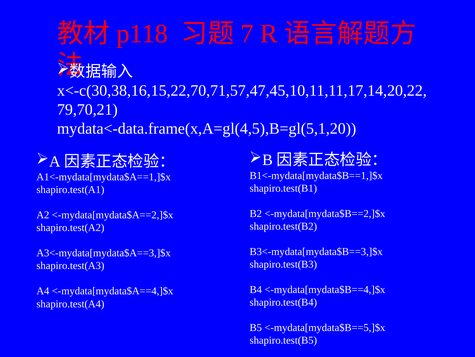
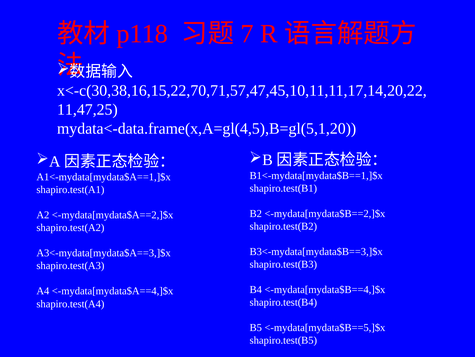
79,70,21: 79,70,21 -> 11,47,25
